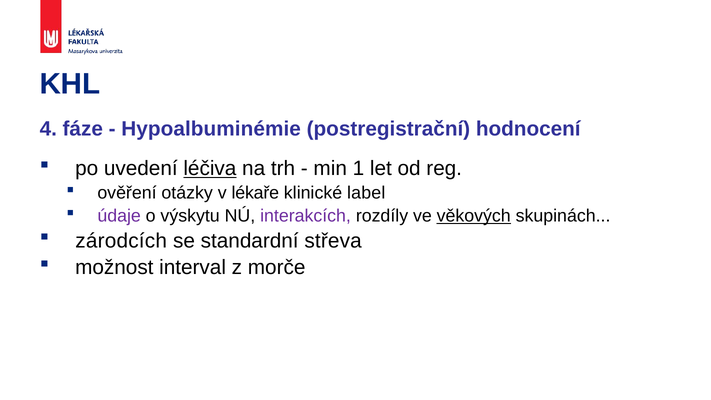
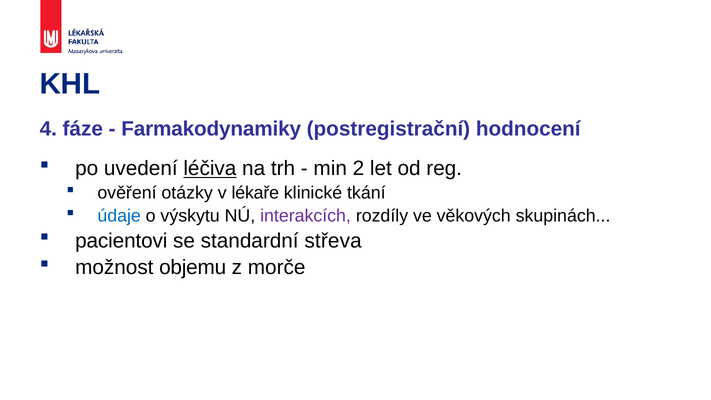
Hypoalbuminémie: Hypoalbuminémie -> Farmakodynamiky
1: 1 -> 2
label: label -> tkání
údaje colour: purple -> blue
věkových underline: present -> none
zárodcích: zárodcích -> pacientovi
interval: interval -> objemu
